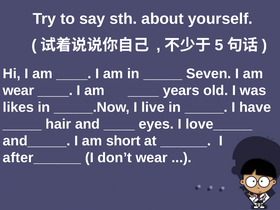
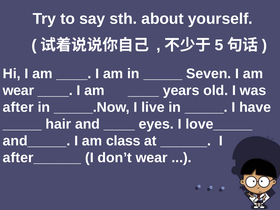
likes: likes -> after
short: short -> class
